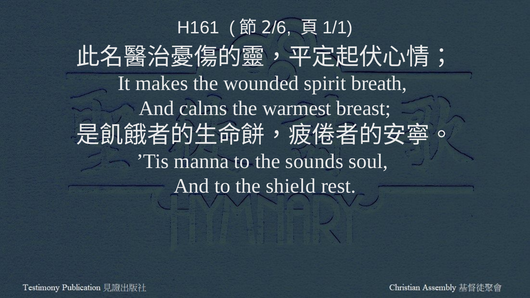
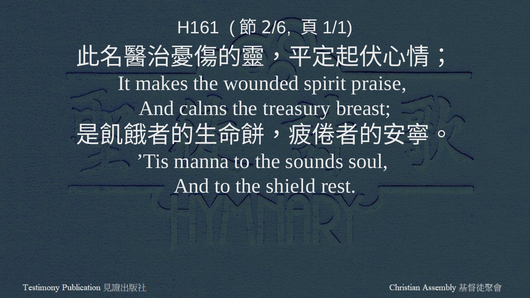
breath: breath -> praise
warmest: warmest -> treasury
